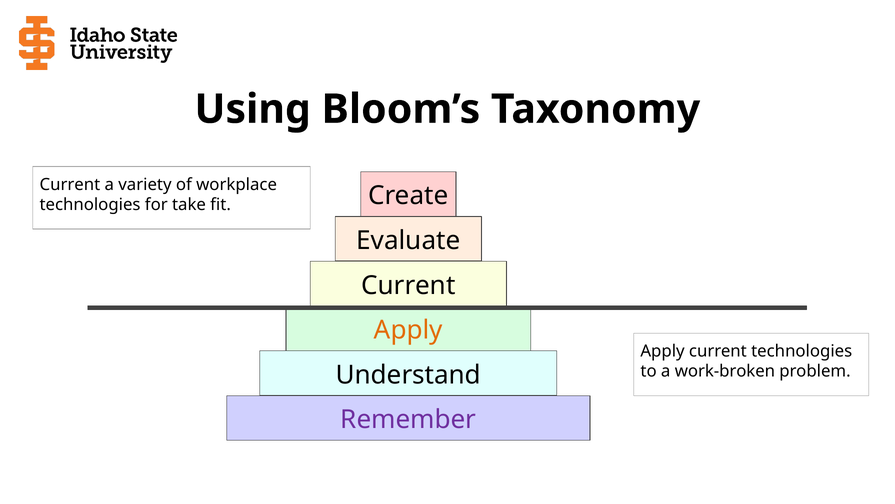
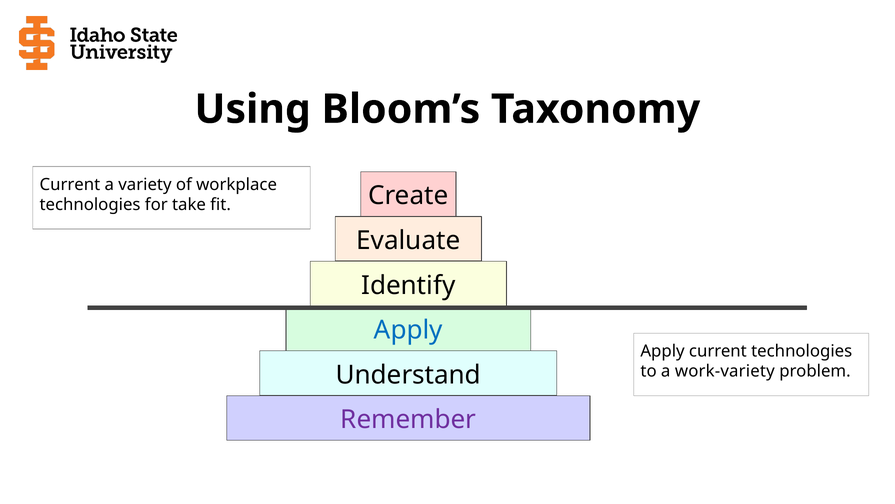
Current at (408, 285): Current -> Identify
Apply at (408, 330) colour: orange -> blue
work-broken: work-broken -> work-variety
